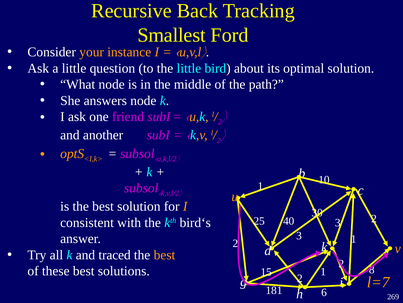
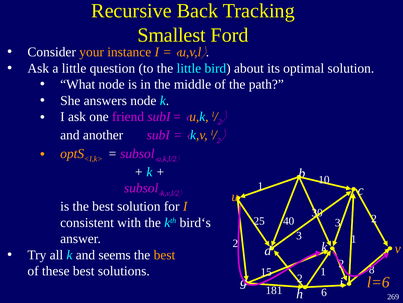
traced: traced -> seems
l=7: l=7 -> l=6
